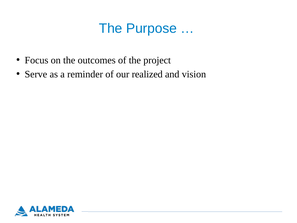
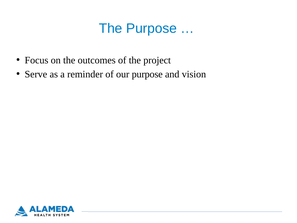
our realized: realized -> purpose
